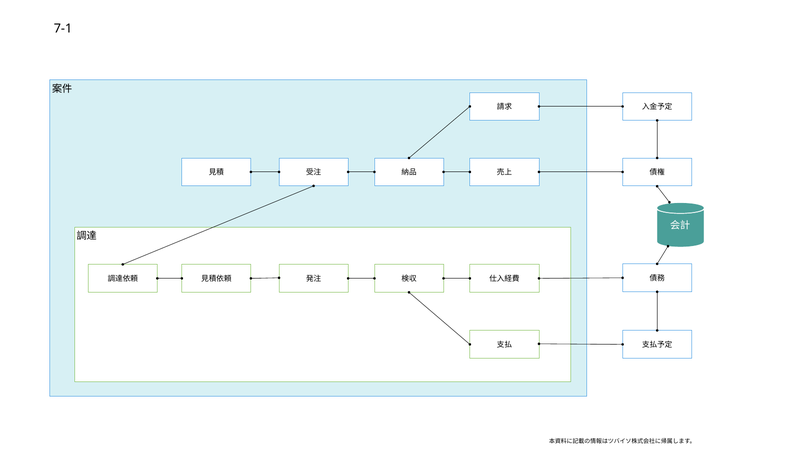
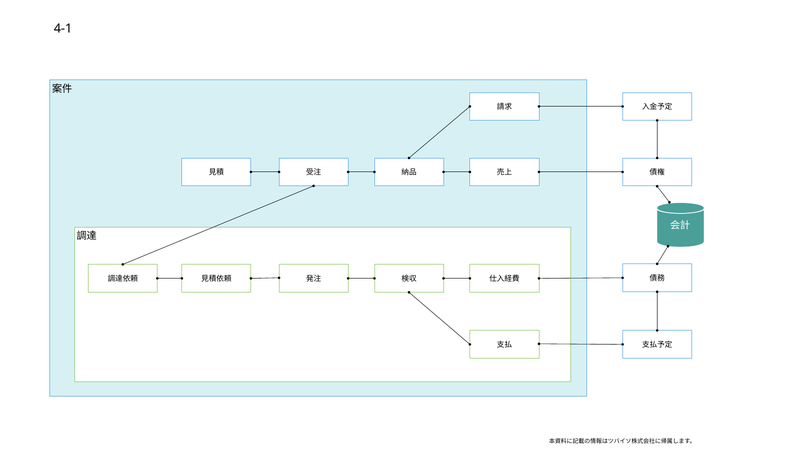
7-1: 7-1 -> 4-1
